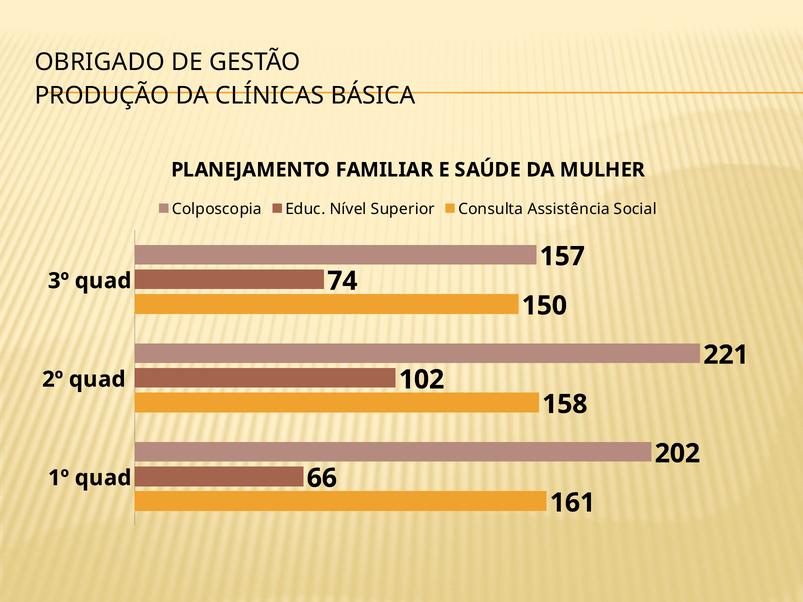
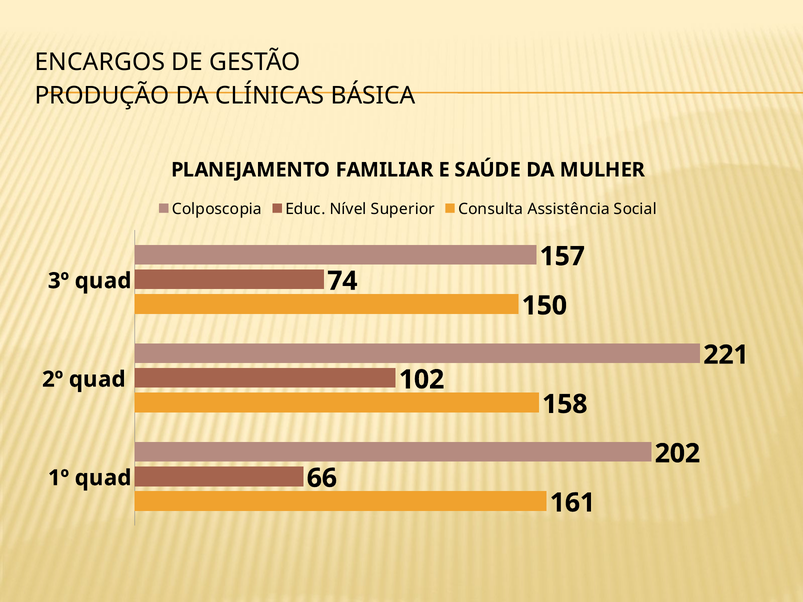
OBRIGADO: OBRIGADO -> ENCARGOS
